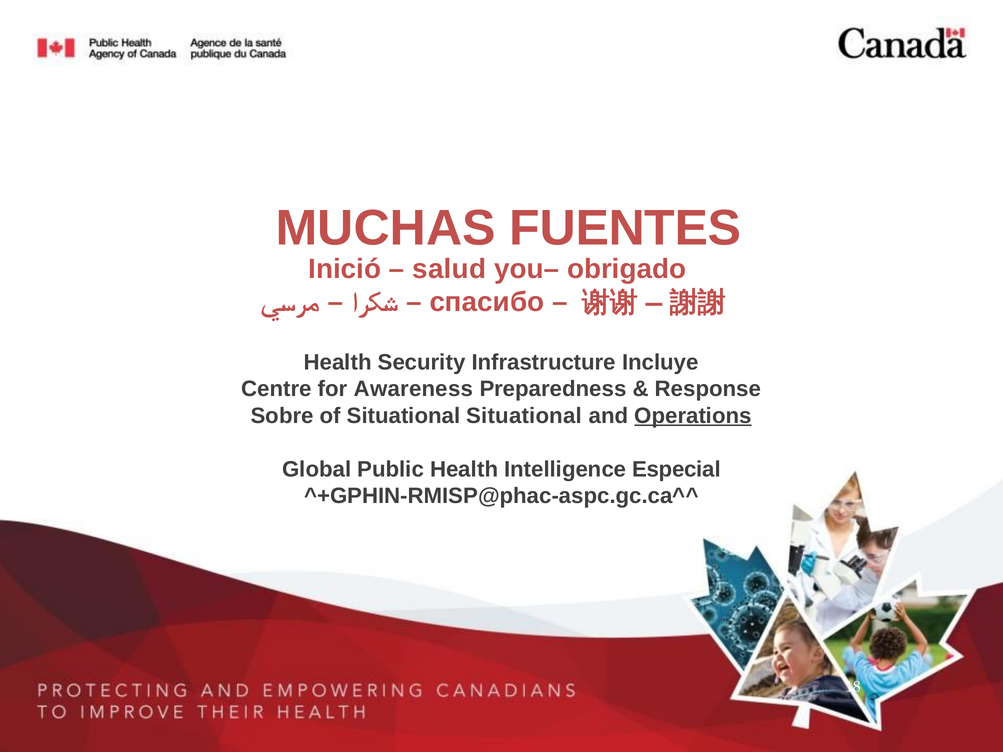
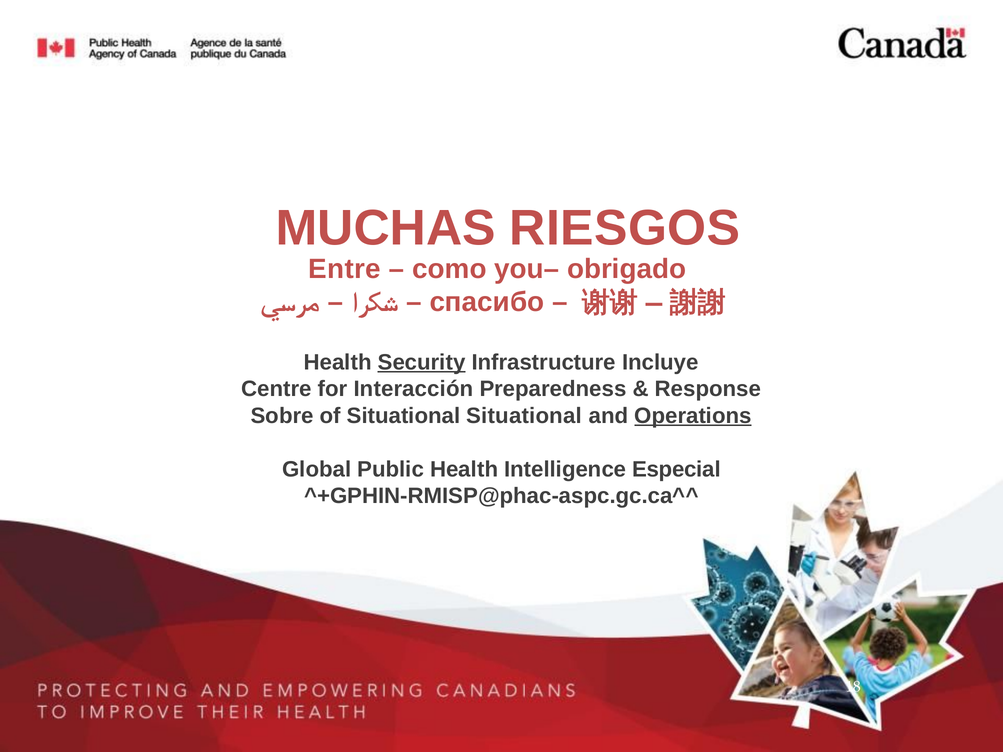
FUENTES: FUENTES -> RIESGOS
Inició: Inició -> Entre
salud: salud -> como
Security underline: none -> present
Awareness: Awareness -> Interacción
